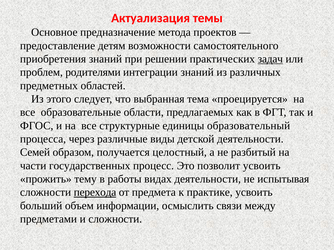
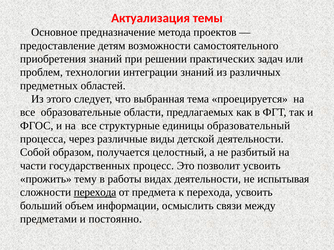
задач underline: present -> none
родителями: родителями -> технологии
Семей: Семей -> Собой
к практике: практике -> перехода
и сложности: сложности -> постоянно
